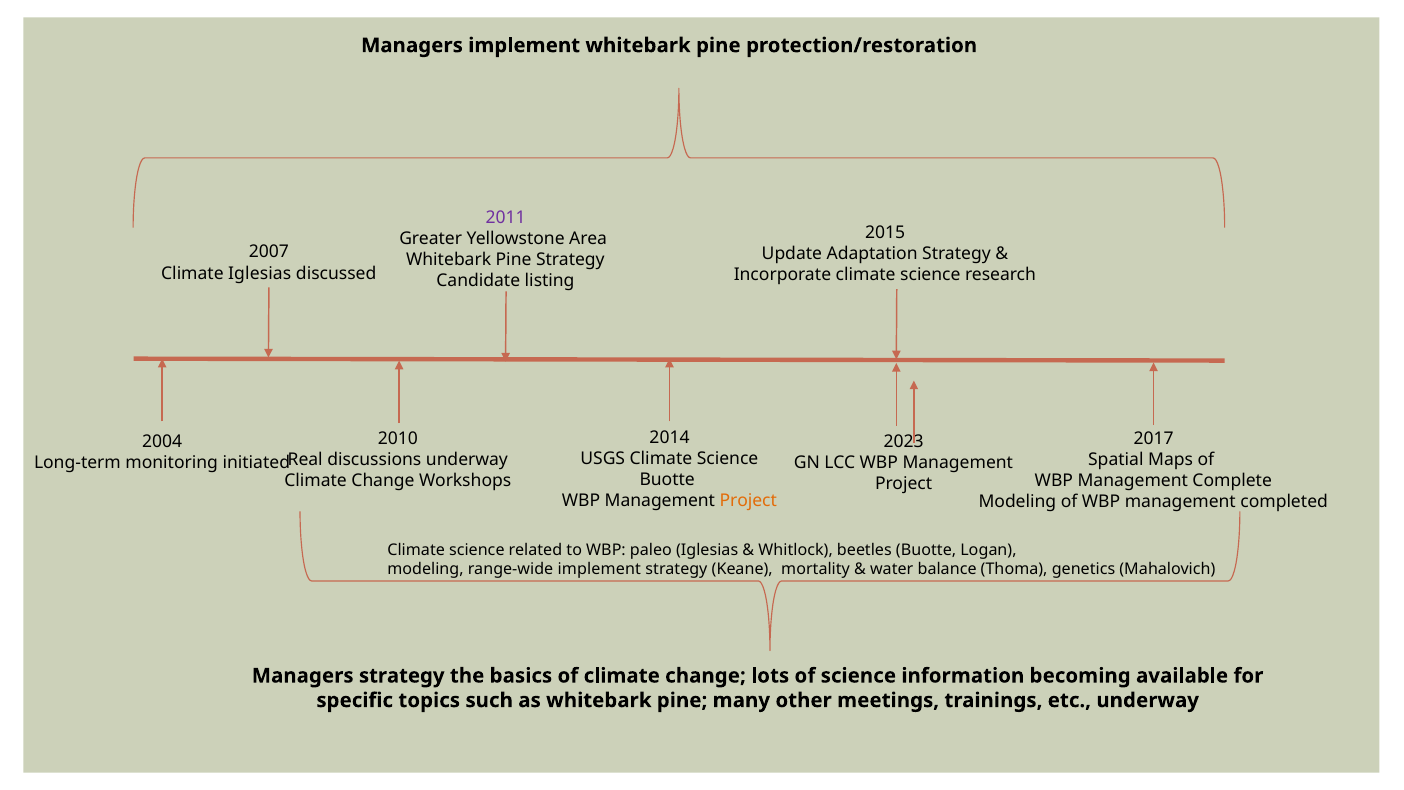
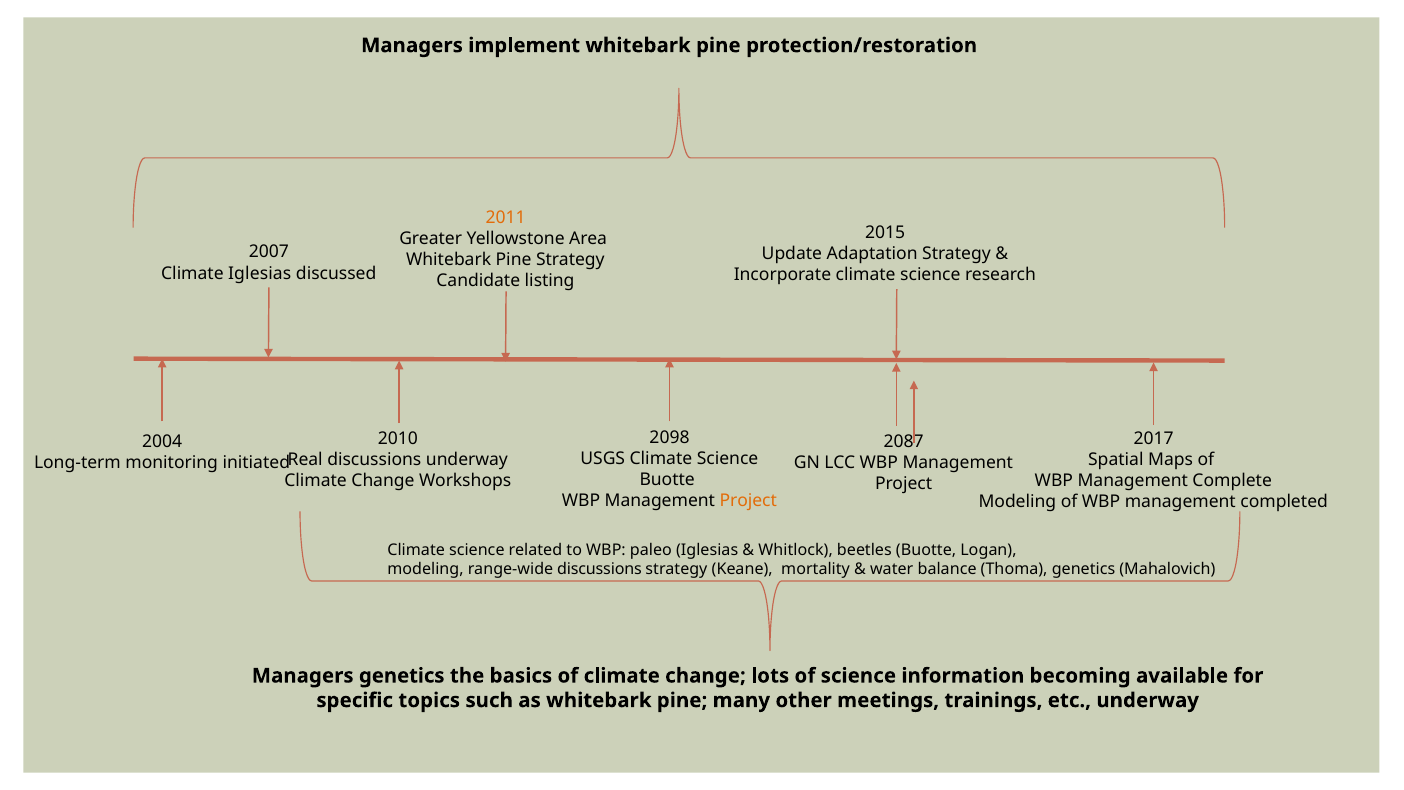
2011 colour: purple -> orange
2014: 2014 -> 2098
2023: 2023 -> 2087
range-wide implement: implement -> discussions
Managers strategy: strategy -> genetics
